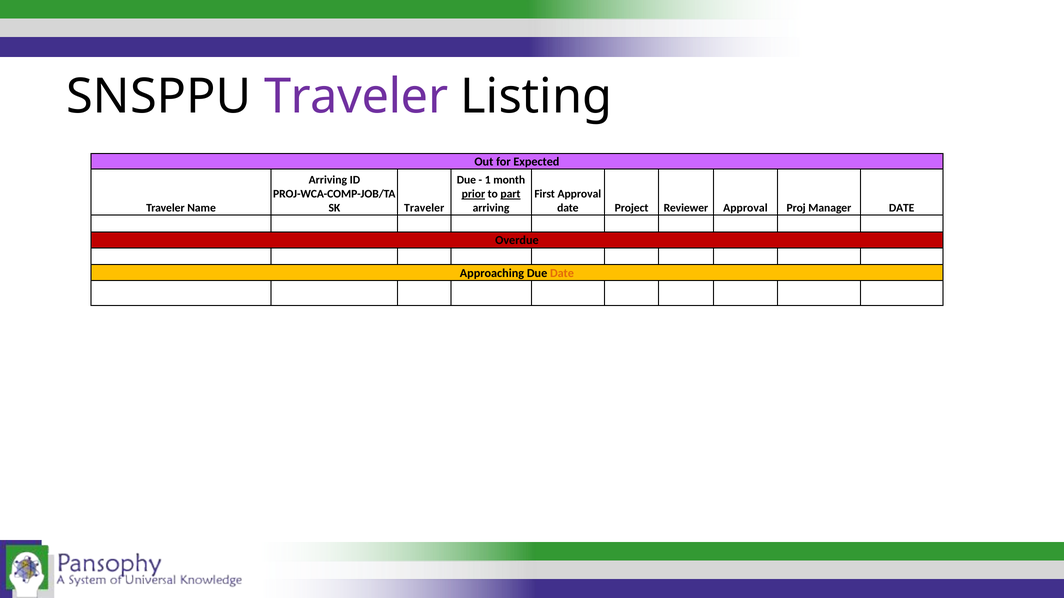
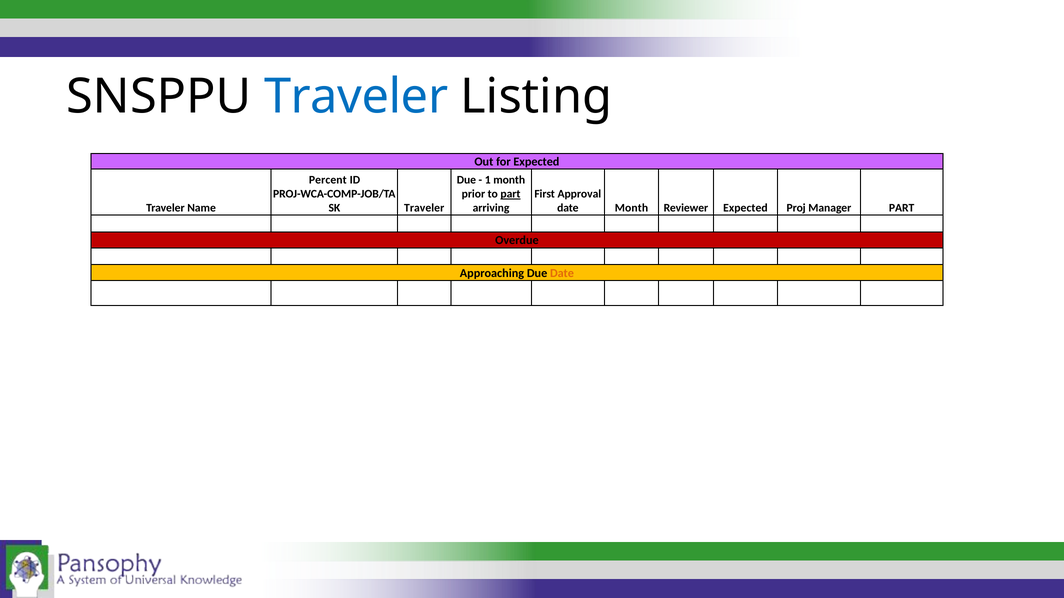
Traveler at (356, 97) colour: purple -> blue
Arriving at (328, 180): Arriving -> Percent
prior underline: present -> none
date Project: Project -> Month
Reviewer Approval: Approval -> Expected
Manager DATE: DATE -> PART
